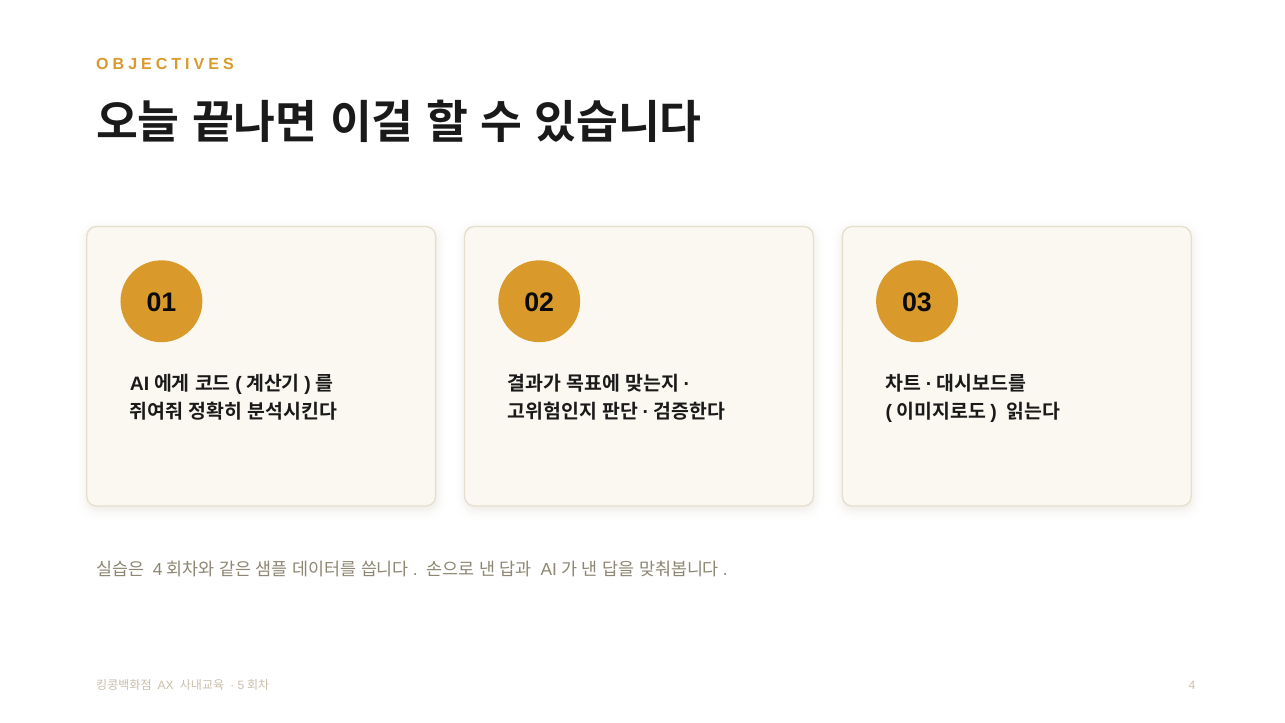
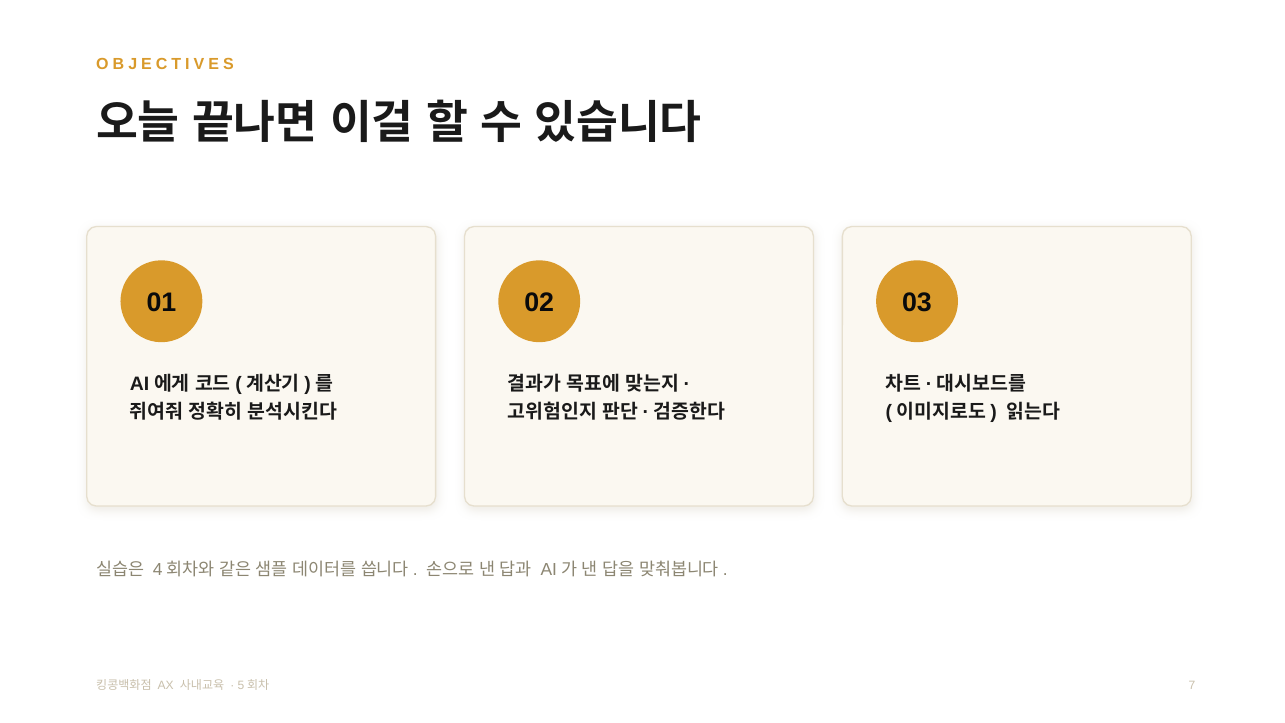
4 at (1192, 685): 4 -> 7
